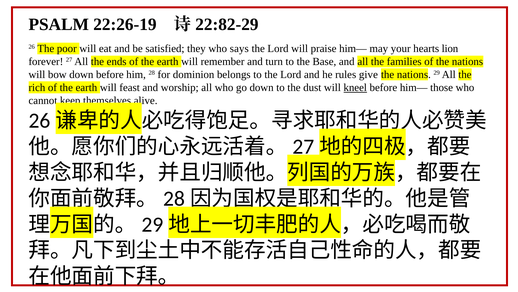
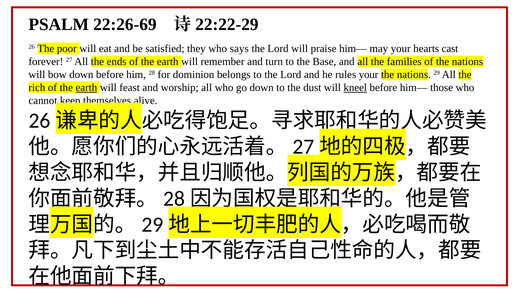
22:26-19: 22:26-19 -> 22:26-69
22:82-29: 22:82-29 -> 22:22-29
lion: lion -> cast
rules give: give -> your
earth at (86, 87) underline: none -> present
